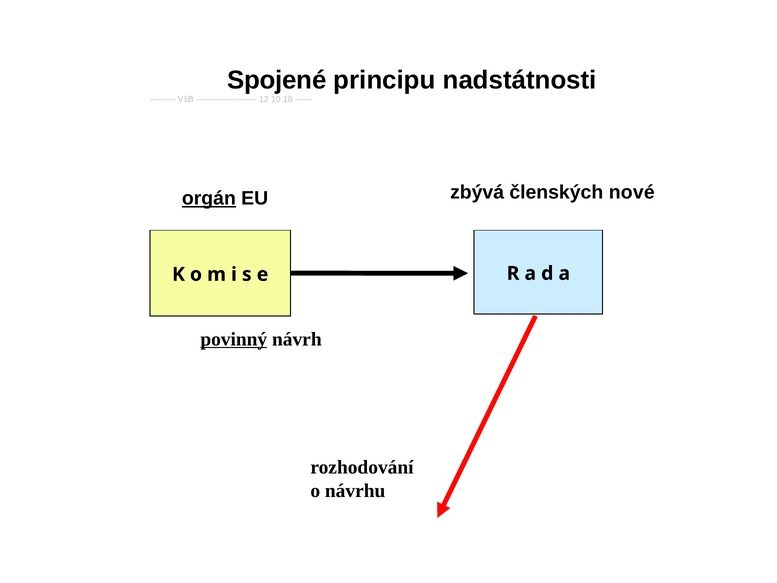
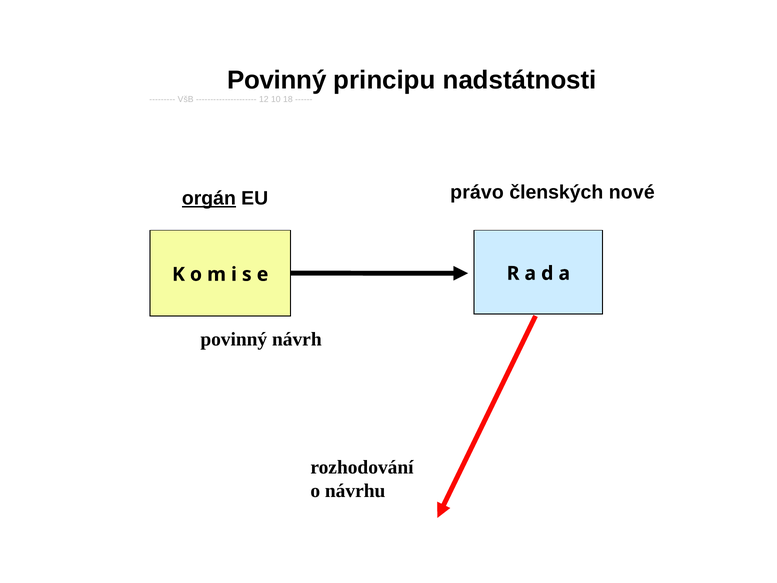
Spojené at (277, 80): Spojené -> Povinný
zbývá: zbývá -> právo
povinný at (234, 339) underline: present -> none
